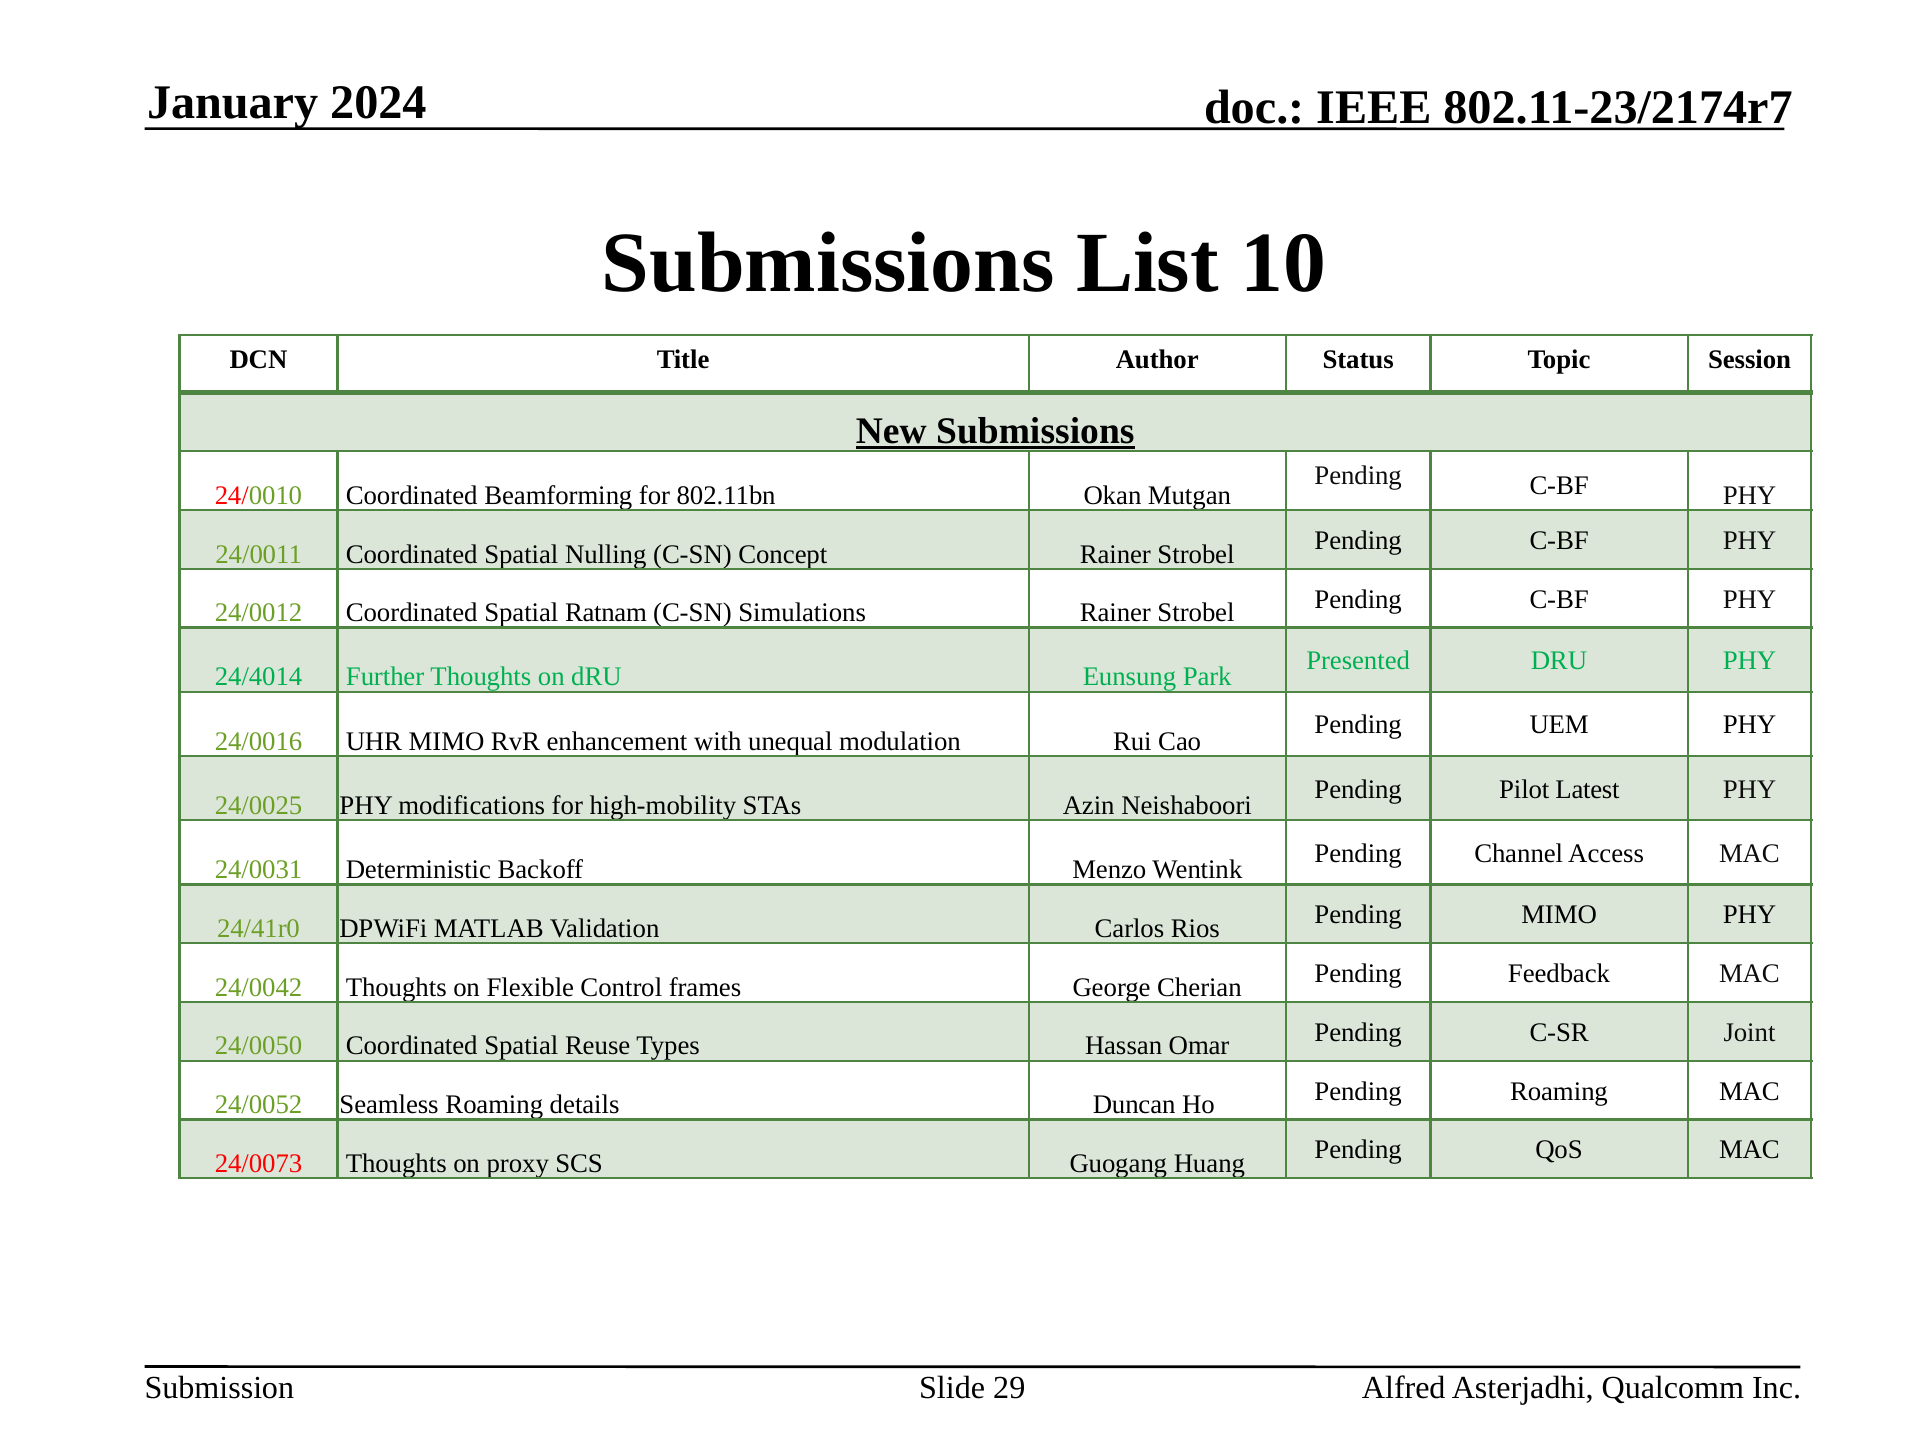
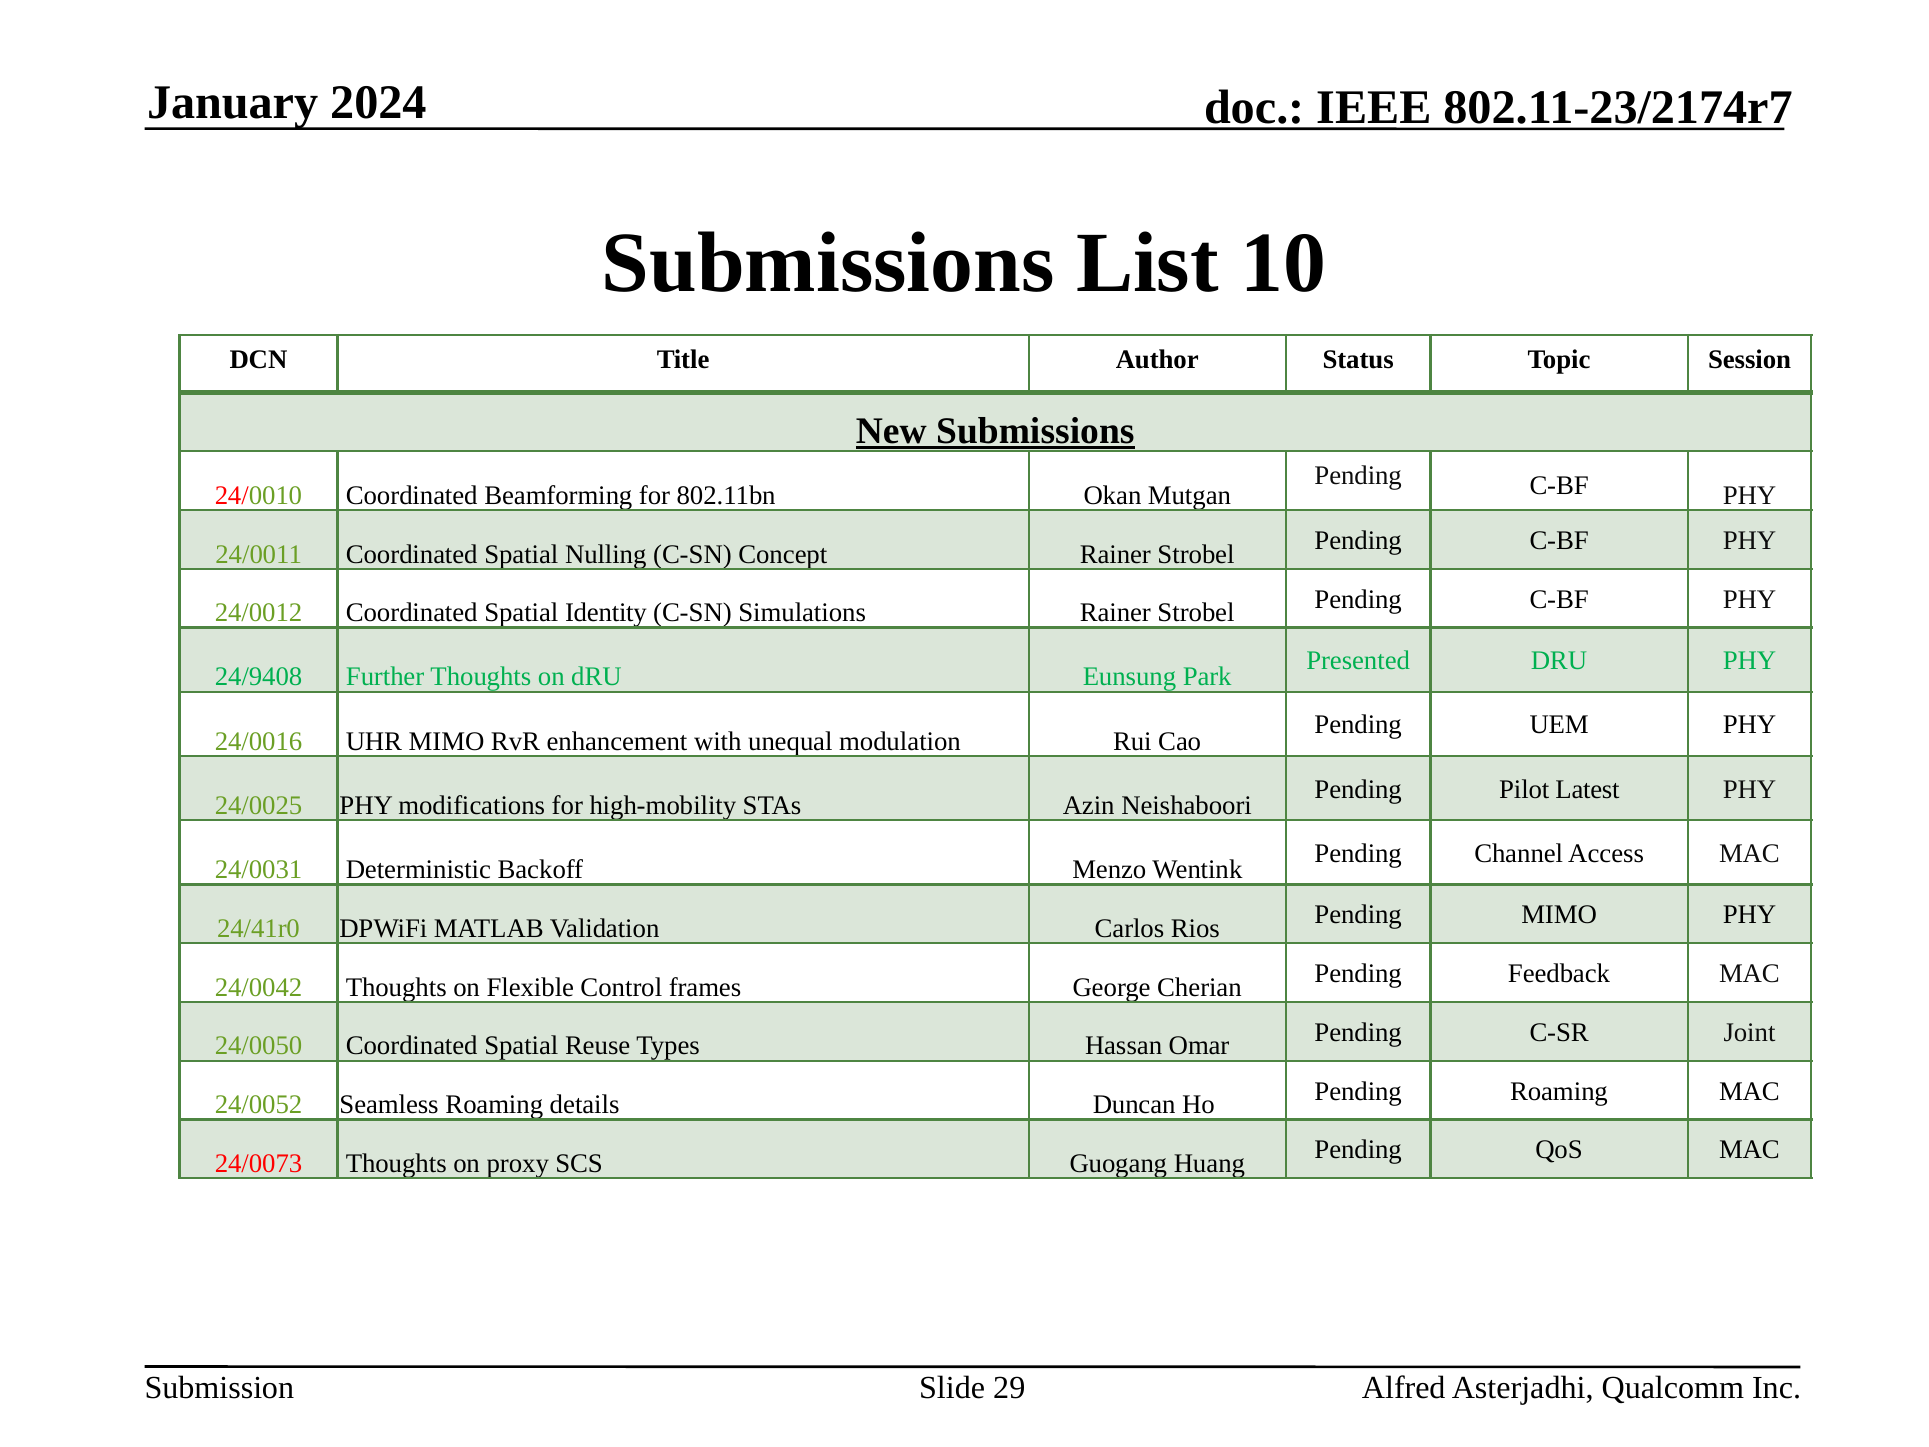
Ratnam: Ratnam -> Identity
24/4014: 24/4014 -> 24/9408
